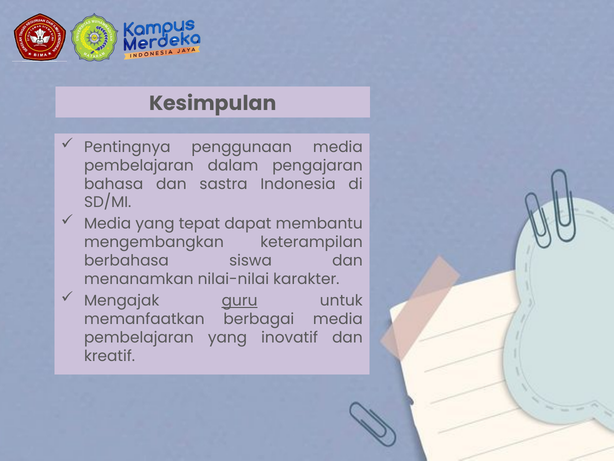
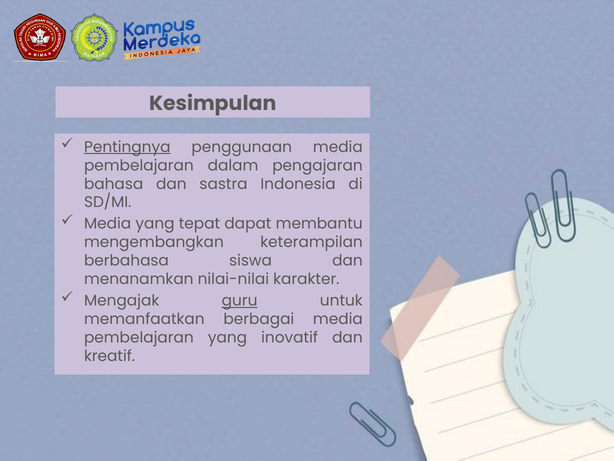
Pentingnya underline: none -> present
